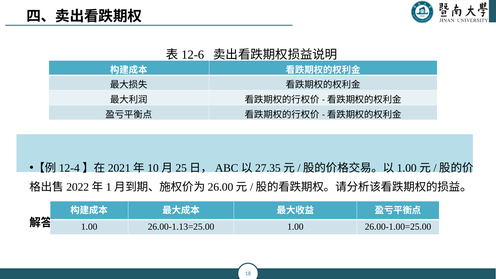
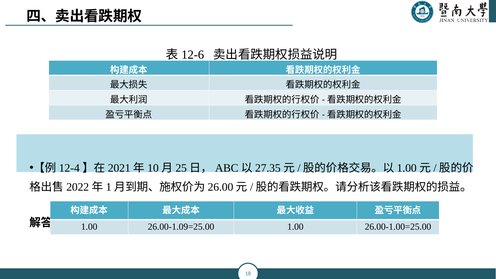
26.00-1.13=25.00: 26.00-1.13=25.00 -> 26.00-1.09=25.00
